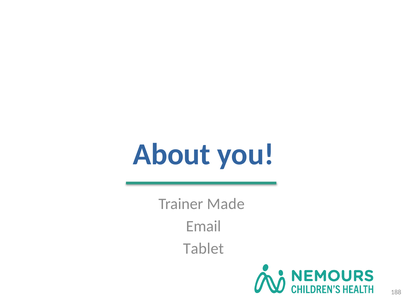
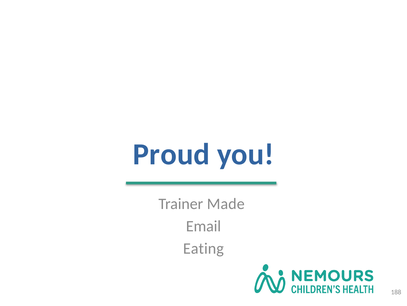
About: About -> Proud
Tablet: Tablet -> Eating
